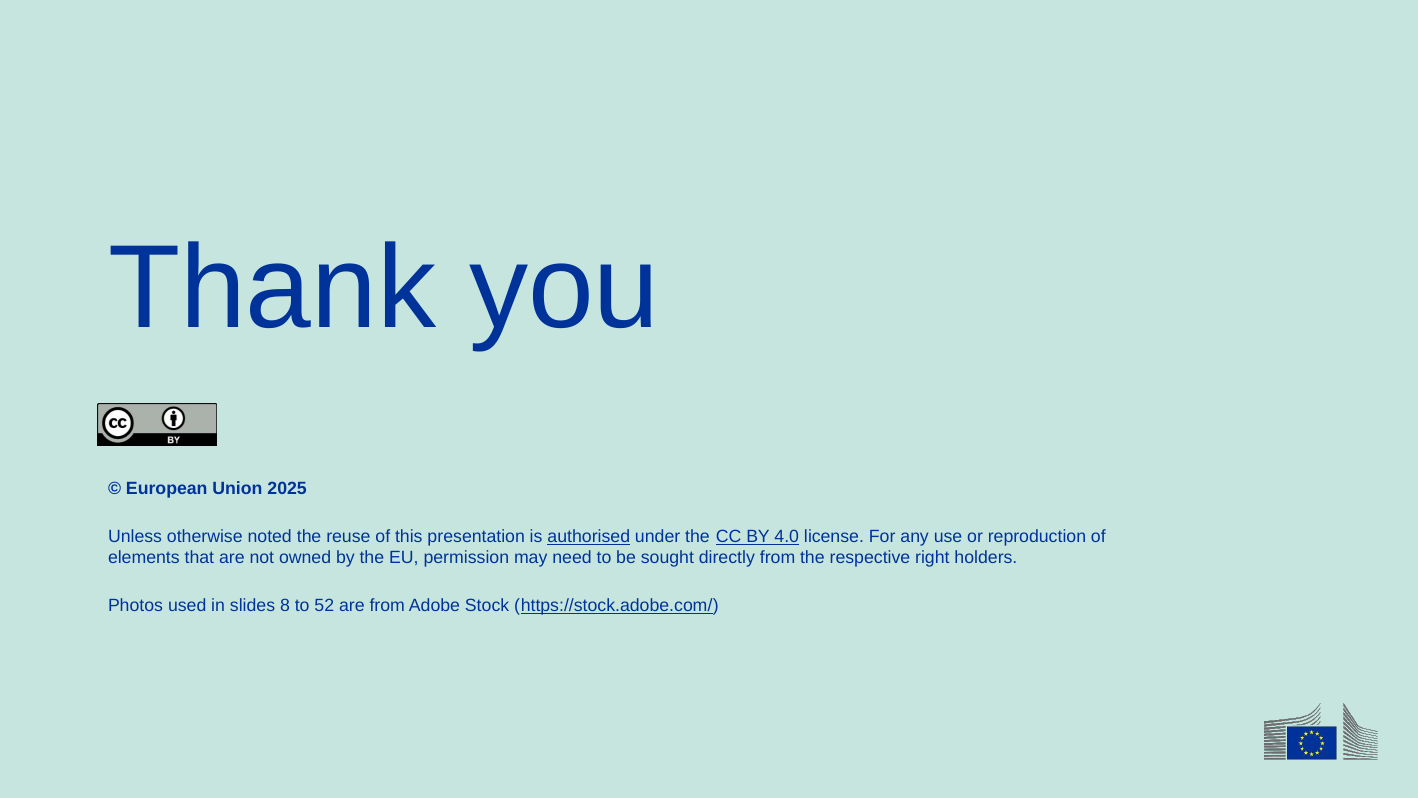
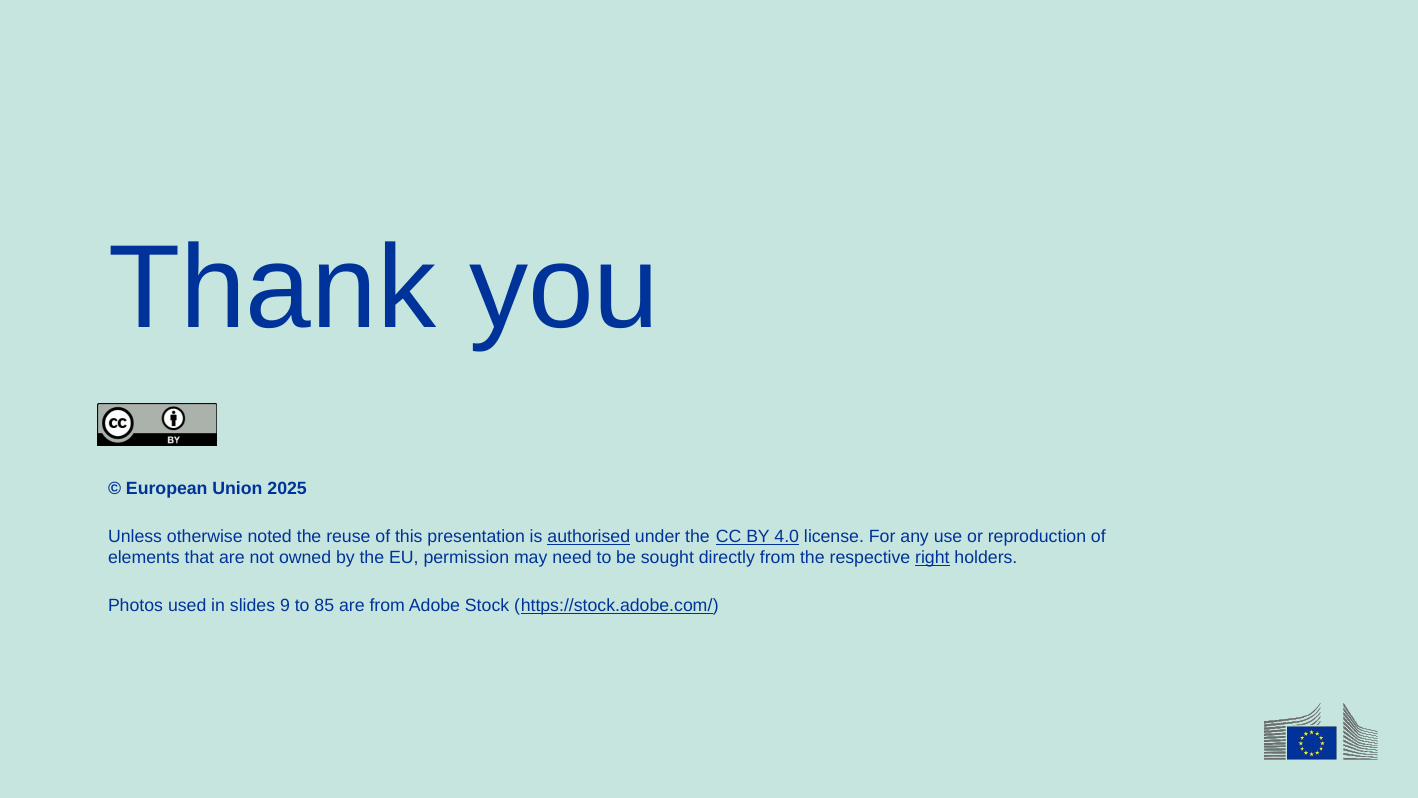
right underline: none -> present
8: 8 -> 9
52: 52 -> 85
